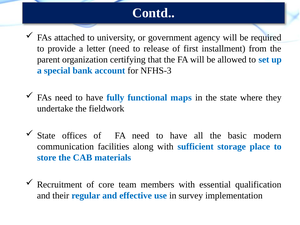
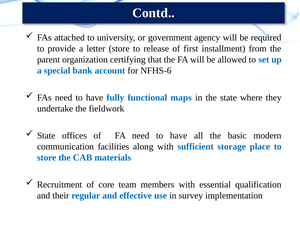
letter need: need -> store
NFHS-3: NFHS-3 -> NFHS-6
